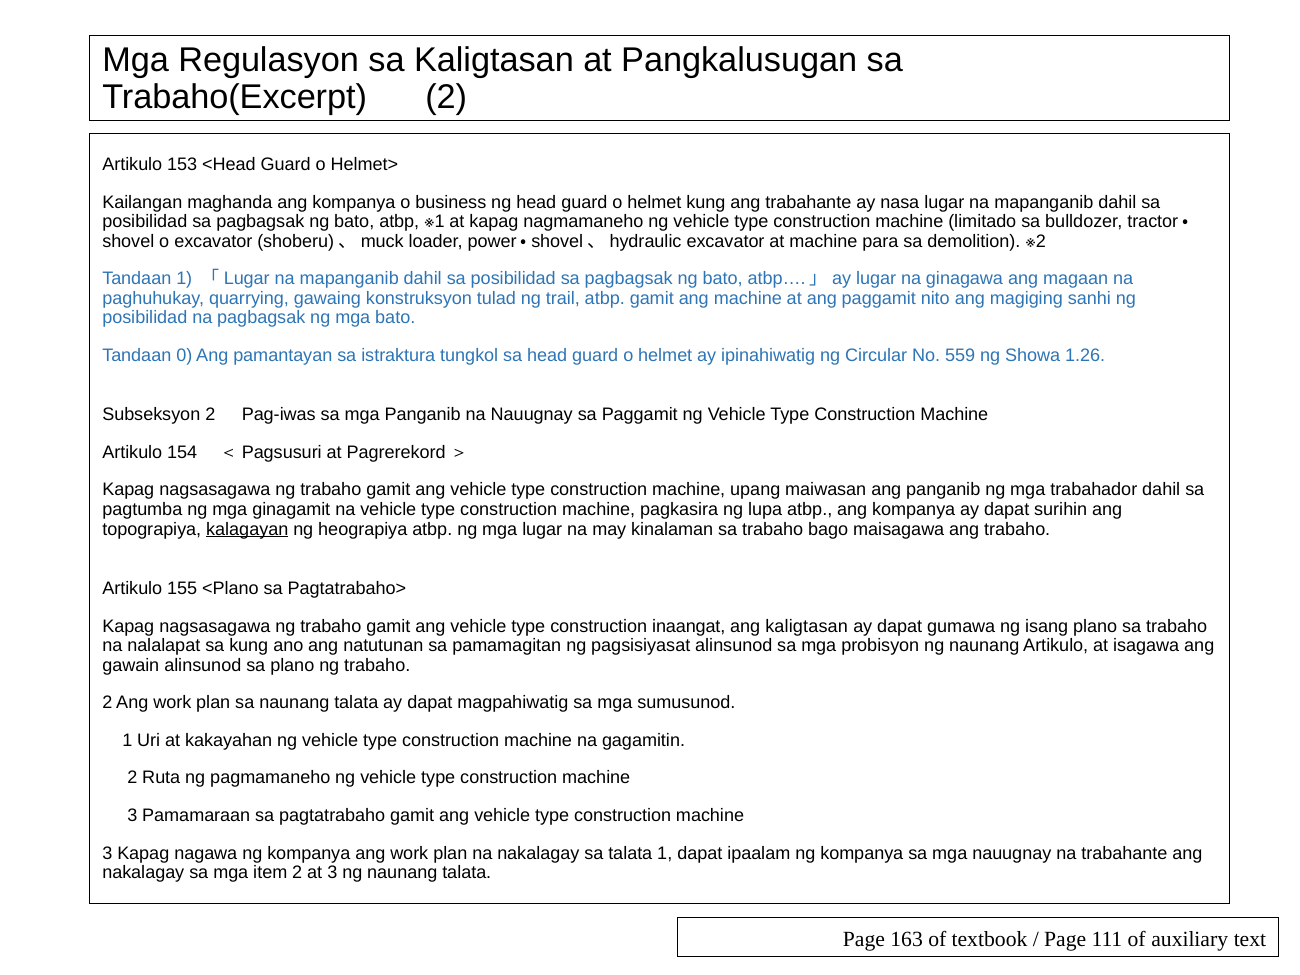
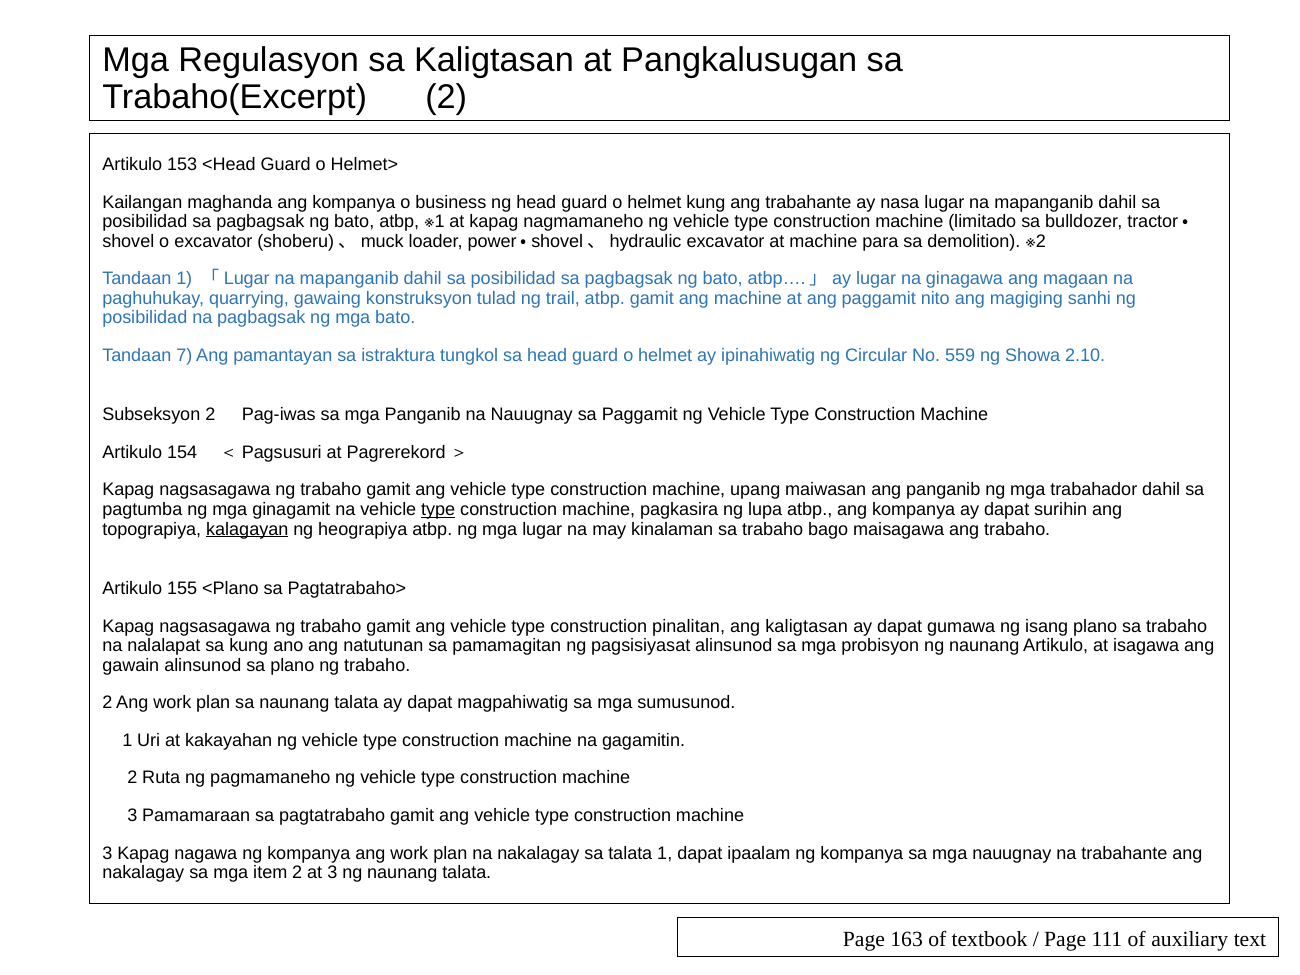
0: 0 -> 7
1.26: 1.26 -> 2.10
type at (438, 510) underline: none -> present
inaangat: inaangat -> pinalitan
